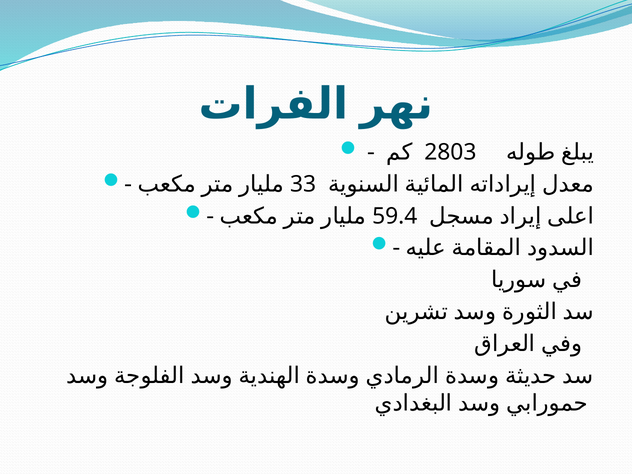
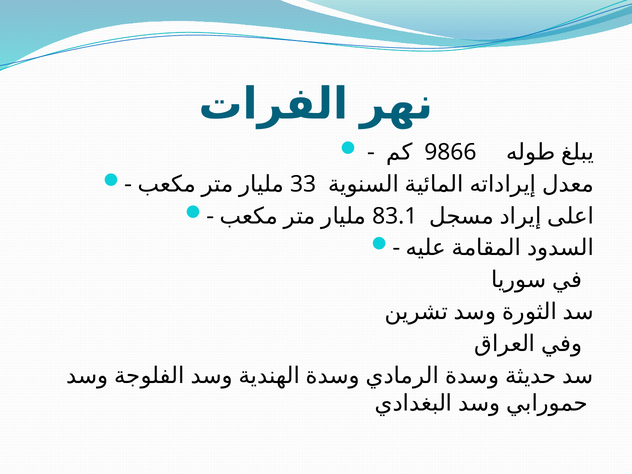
2803: 2803 -> 9866
59.4: 59.4 -> 83.1
